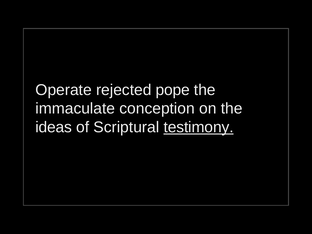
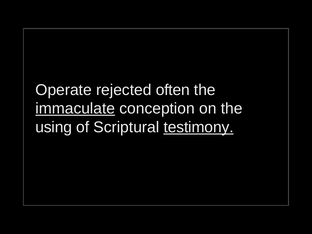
pope: pope -> often
immaculate underline: none -> present
ideas: ideas -> using
